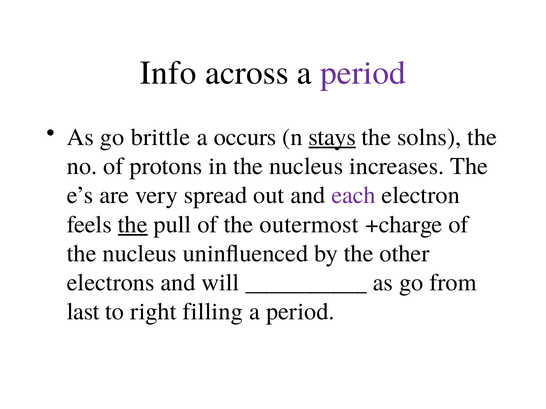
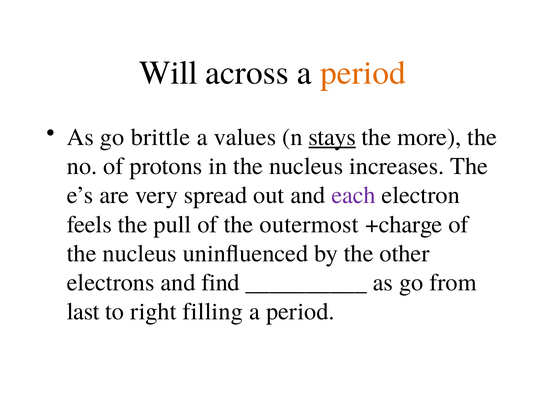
Info: Info -> Will
period at (363, 73) colour: purple -> orange
occurs: occurs -> values
solns: solns -> more
the at (133, 225) underline: present -> none
will: will -> find
